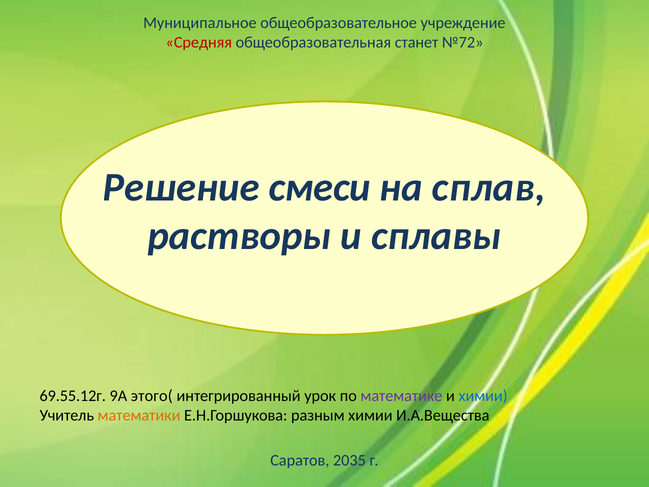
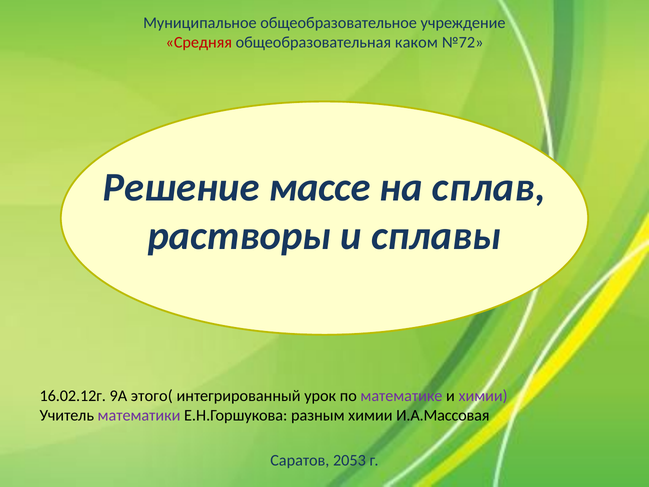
станет: станет -> каком
смеси: смеси -> массе
69.55.12г: 69.55.12г -> 16.02.12г
химии at (483, 396) colour: blue -> purple
математики colour: orange -> purple
И.А.Вещества: И.А.Вещества -> И.А.Массовая
2035: 2035 -> 2053
